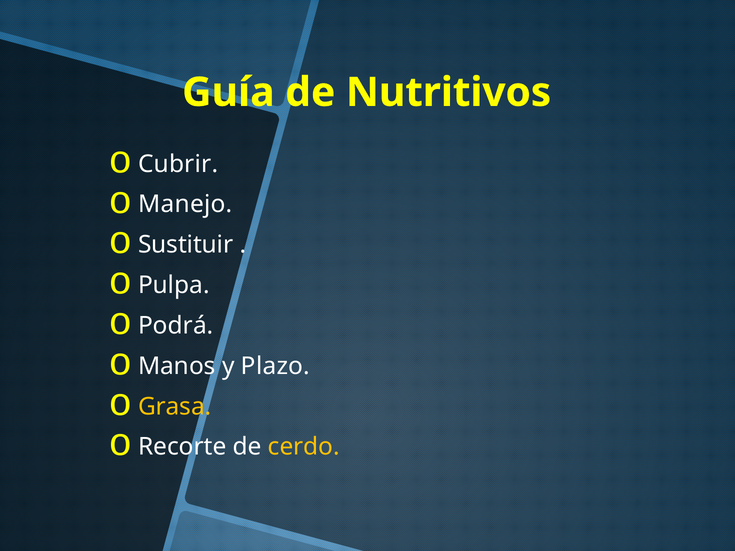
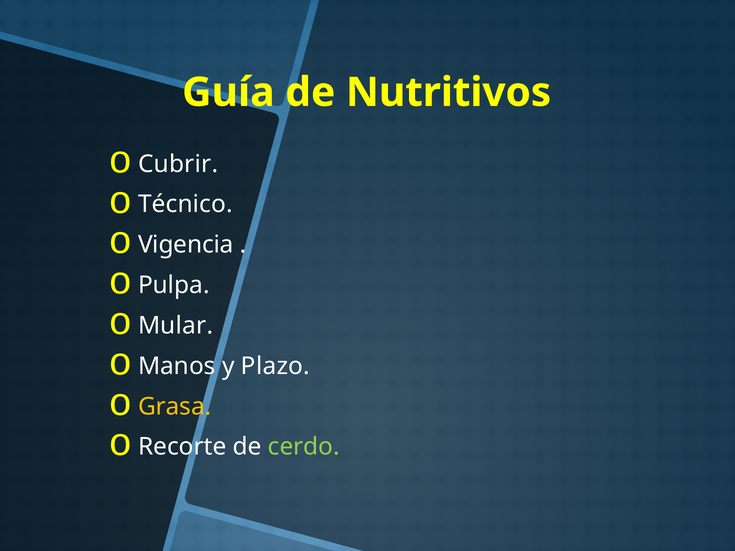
Manejo: Manejo -> Técnico
Sustituir: Sustituir -> Vigencia
Podrá: Podrá -> Mular
cerdo colour: yellow -> light green
